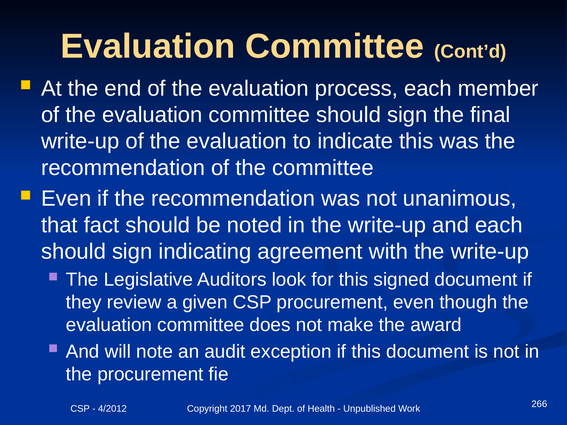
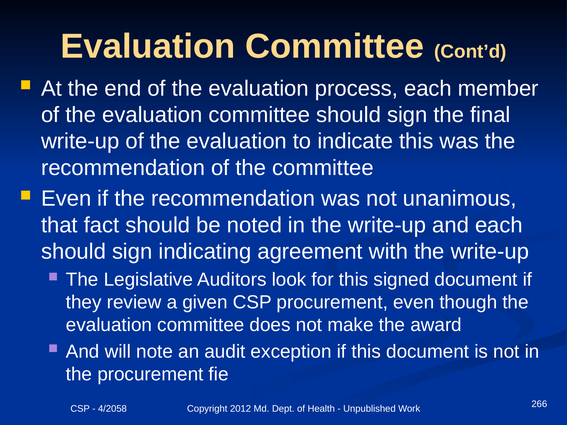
4/2012: 4/2012 -> 4/2058
2017: 2017 -> 2012
